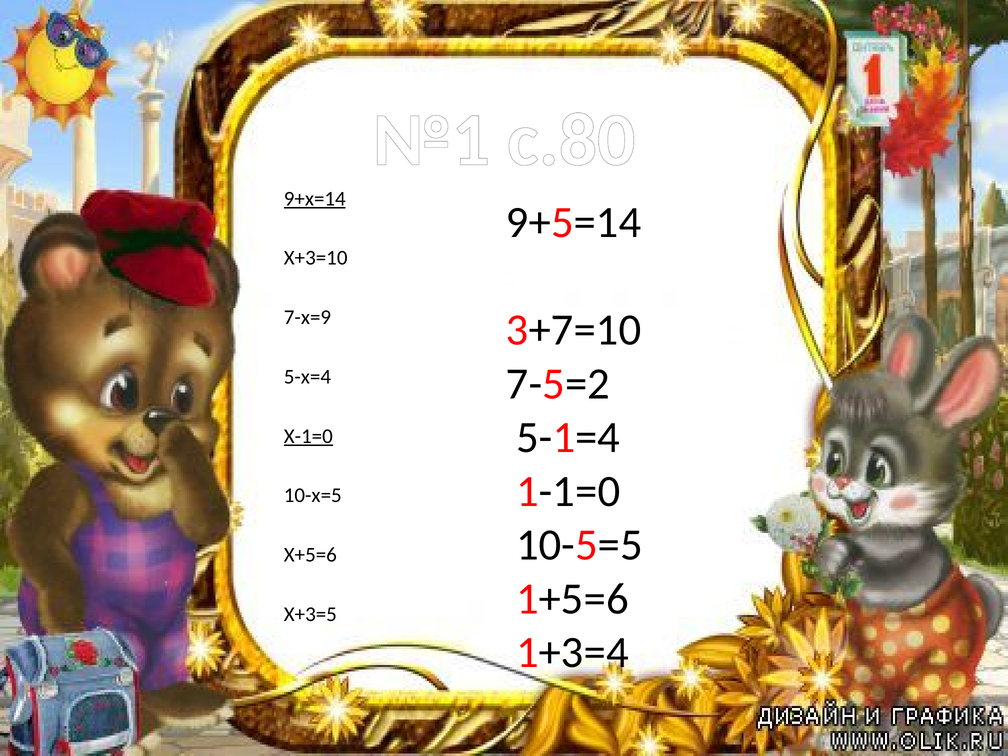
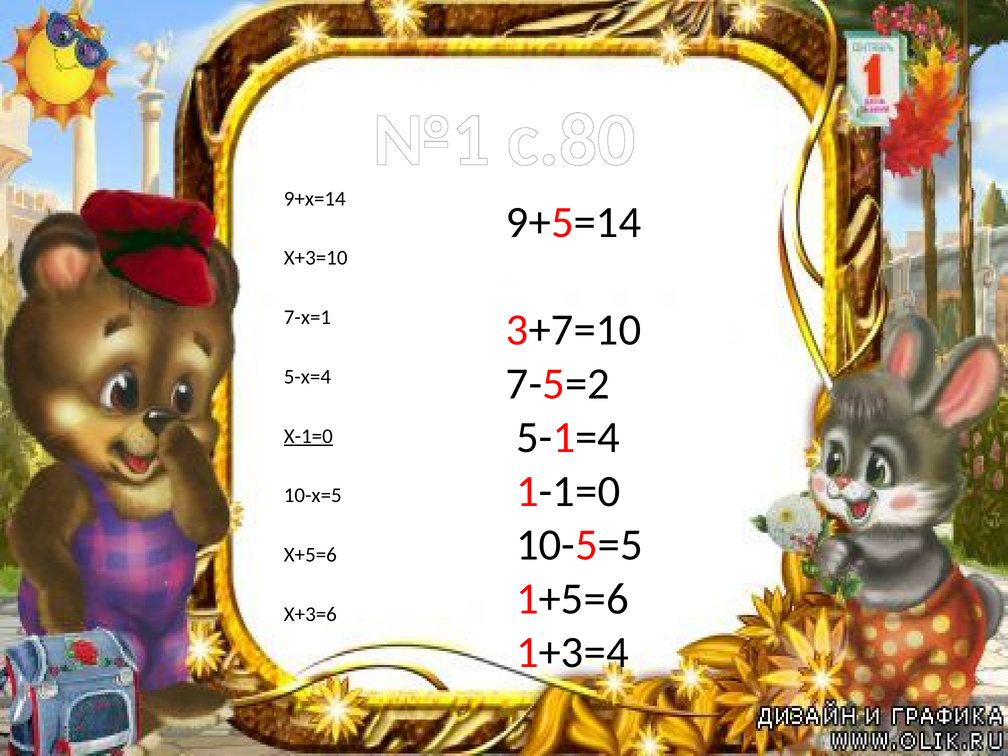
9+х=14 underline: present -> none
7-х=9: 7-х=9 -> 7-х=1
Х+3=5: Х+3=5 -> Х+3=6
